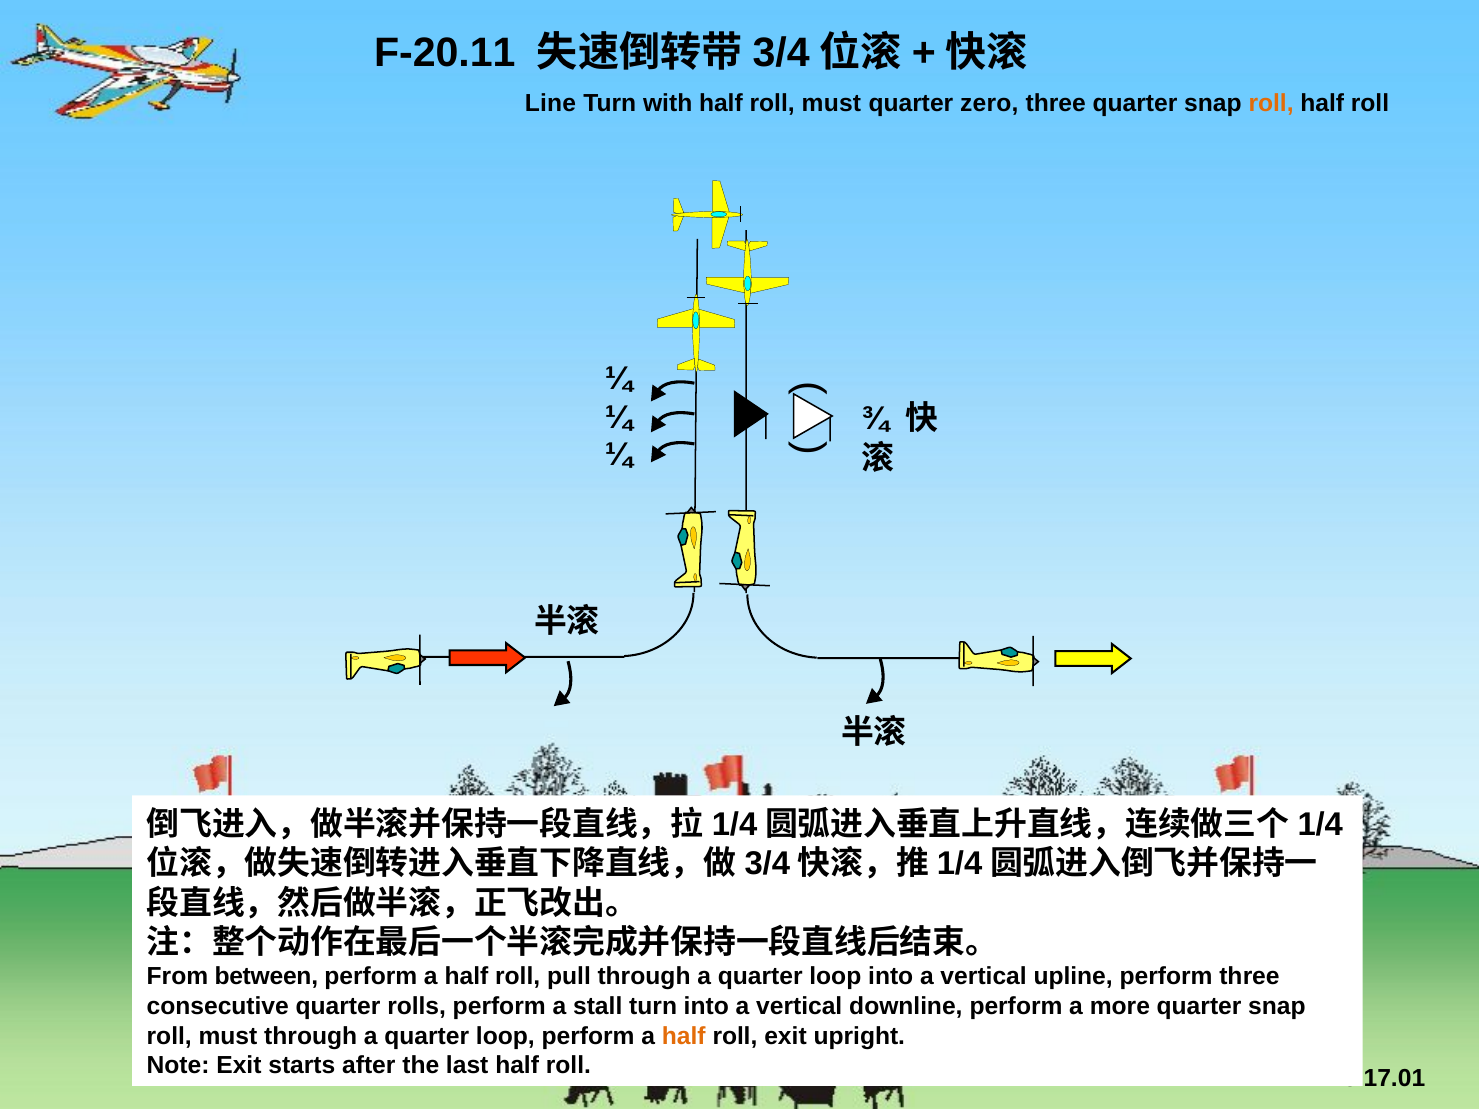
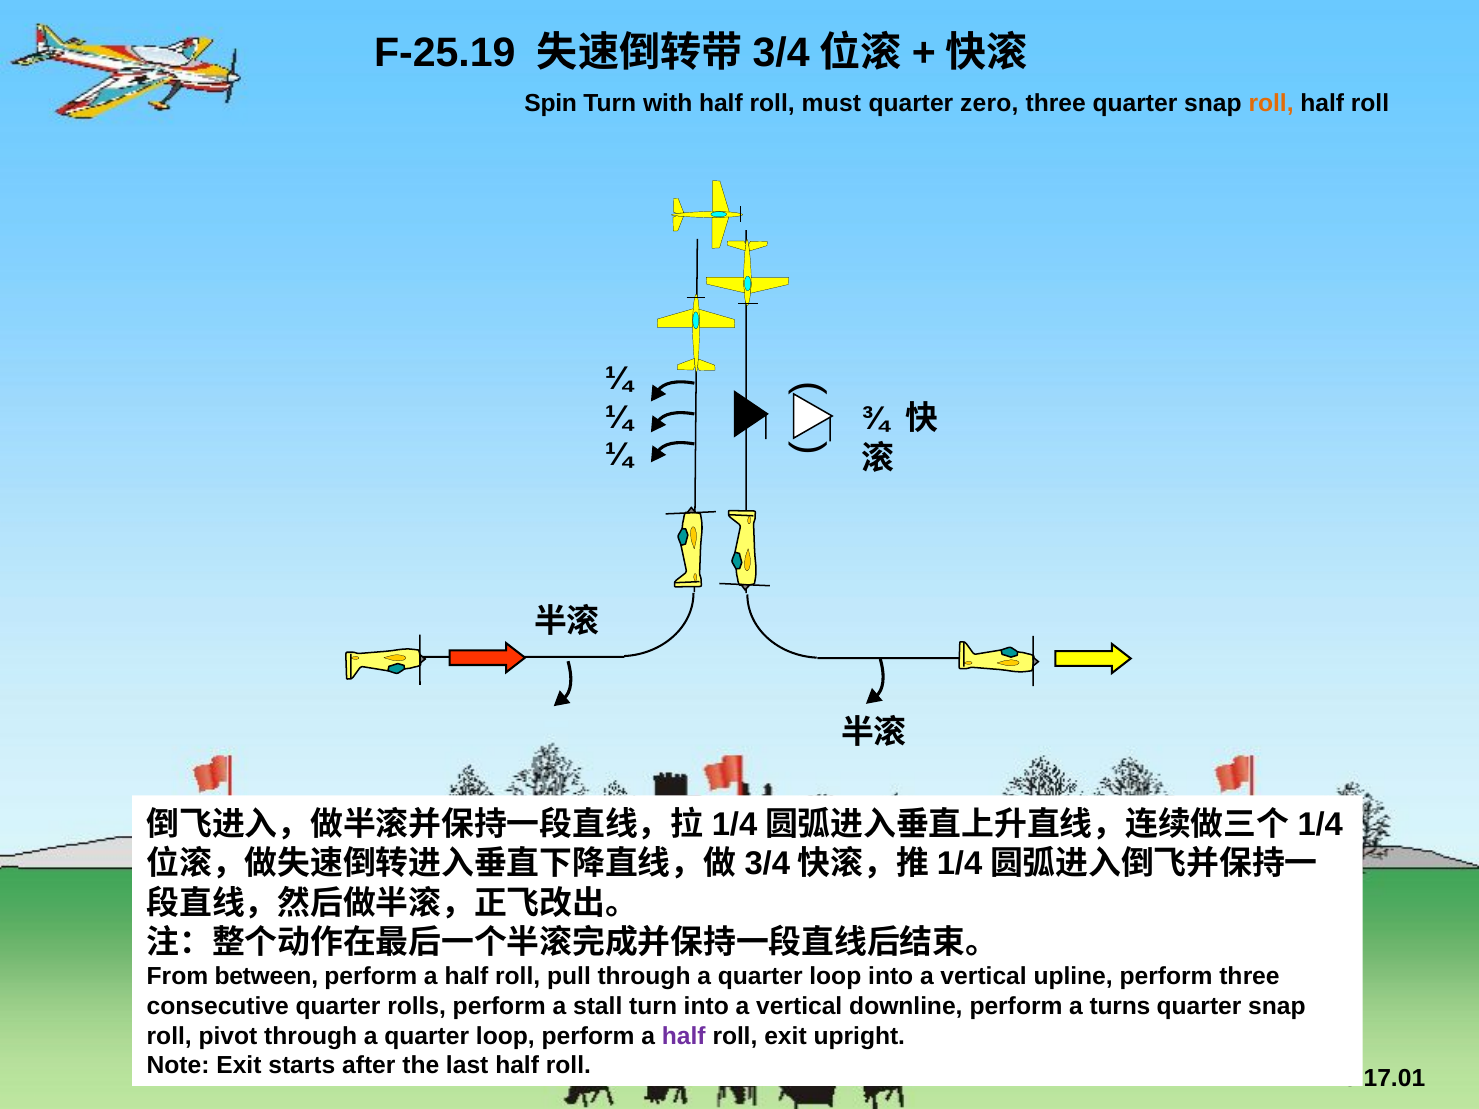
F-20.11: F-20.11 -> F-25.19
Line: Line -> Spin
more: more -> turns
must at (228, 1036): must -> pivot
half at (684, 1036) colour: orange -> purple
